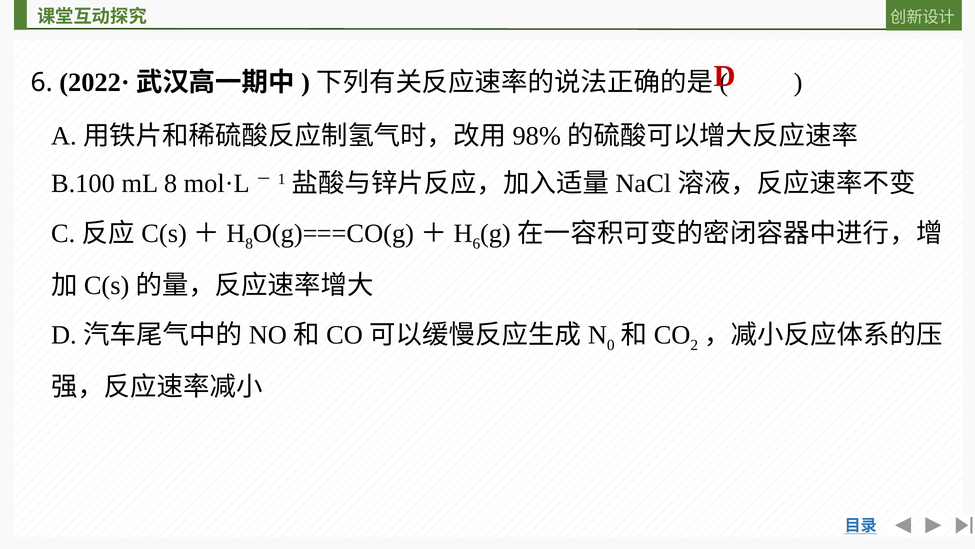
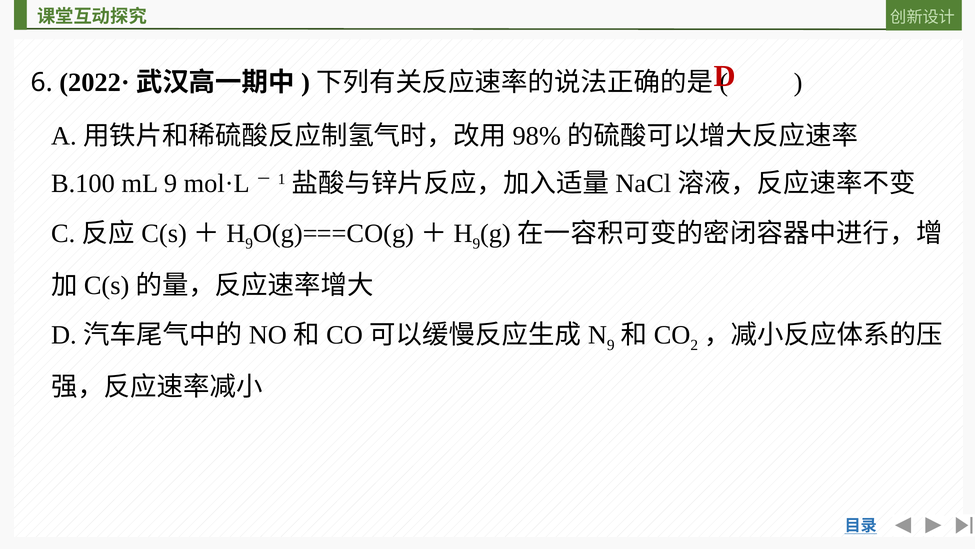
mL 8: 8 -> 9
8 at (249, 244): 8 -> 9
6 at (476, 244): 6 -> 9
0 at (611, 345): 0 -> 9
